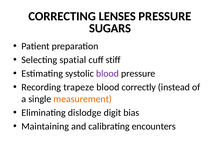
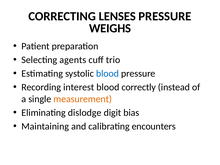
SUGARS: SUGARS -> WEIGHS
spatial: spatial -> agents
stiff: stiff -> trio
blood at (107, 74) colour: purple -> blue
trapeze: trapeze -> interest
